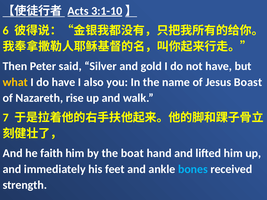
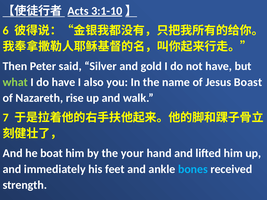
what colour: yellow -> light green
faith: faith -> boat
boat: boat -> your
